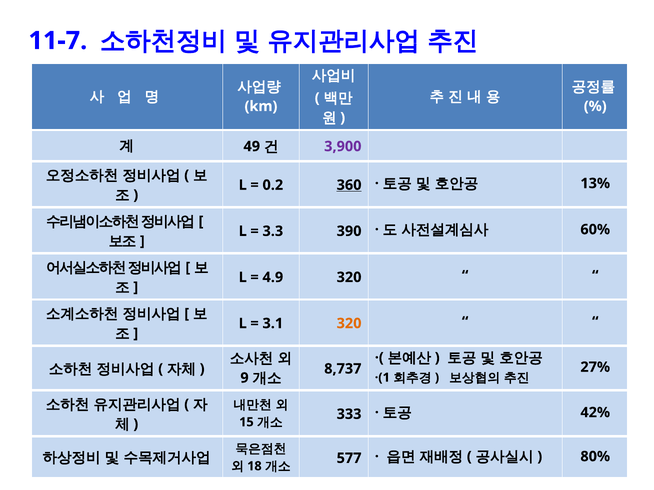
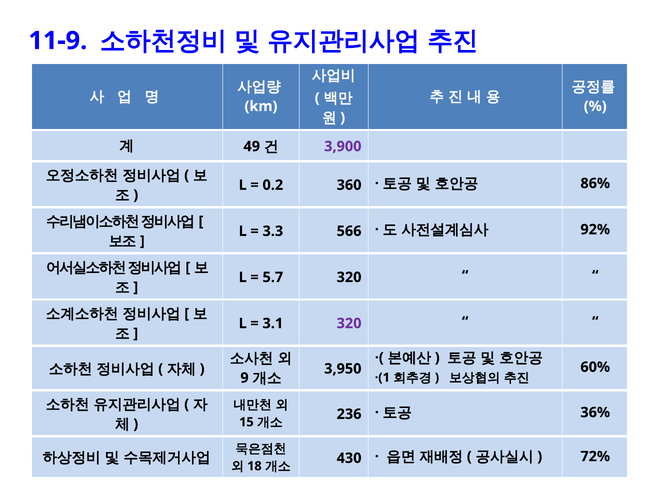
11-7: 11-7 -> 11-9
360 underline: present -> none
13%: 13% -> 86%
390: 390 -> 566
60%: 60% -> 92%
4.9: 4.9 -> 5.7
320 at (349, 324) colour: orange -> purple
8,737: 8,737 -> 3,950
27%: 27% -> 60%
333: 333 -> 236
42%: 42% -> 36%
577: 577 -> 430
80%: 80% -> 72%
